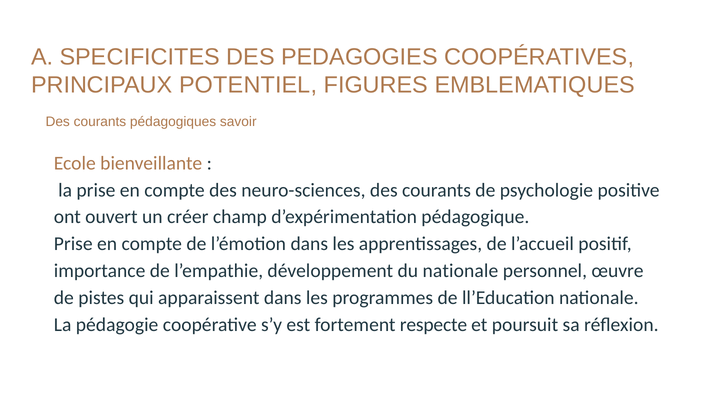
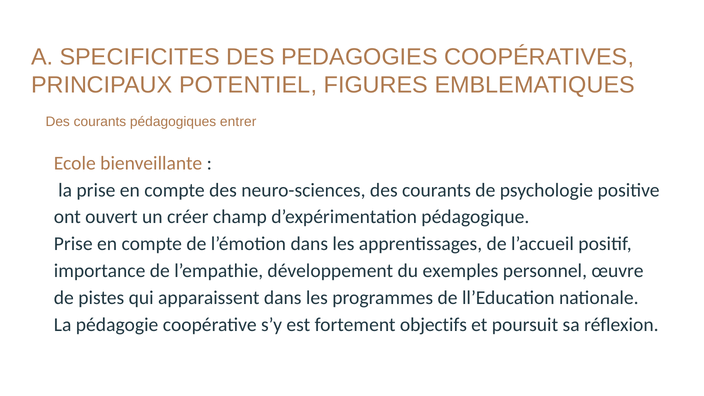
savoir: savoir -> entrer
du nationale: nationale -> exemples
respecte: respecte -> objectifs
